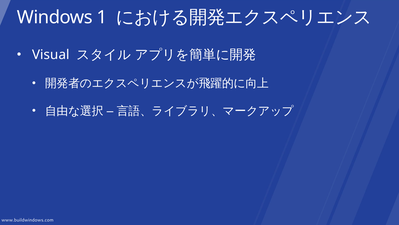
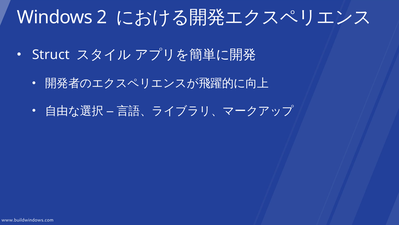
1: 1 -> 2
Visual: Visual -> Struct
